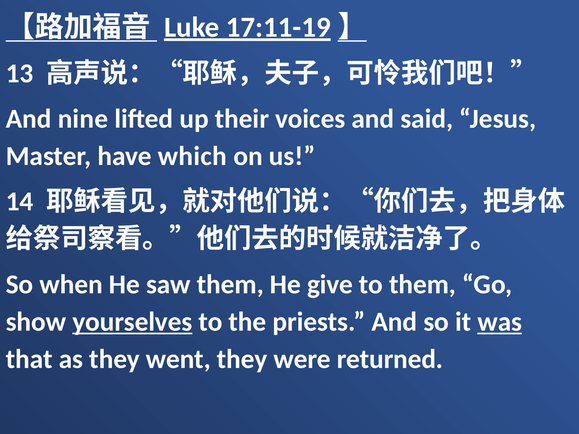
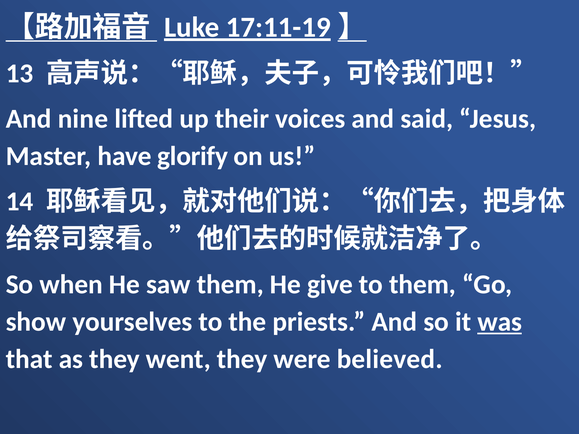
which: which -> glorify
yourselves underline: present -> none
returned: returned -> believed
